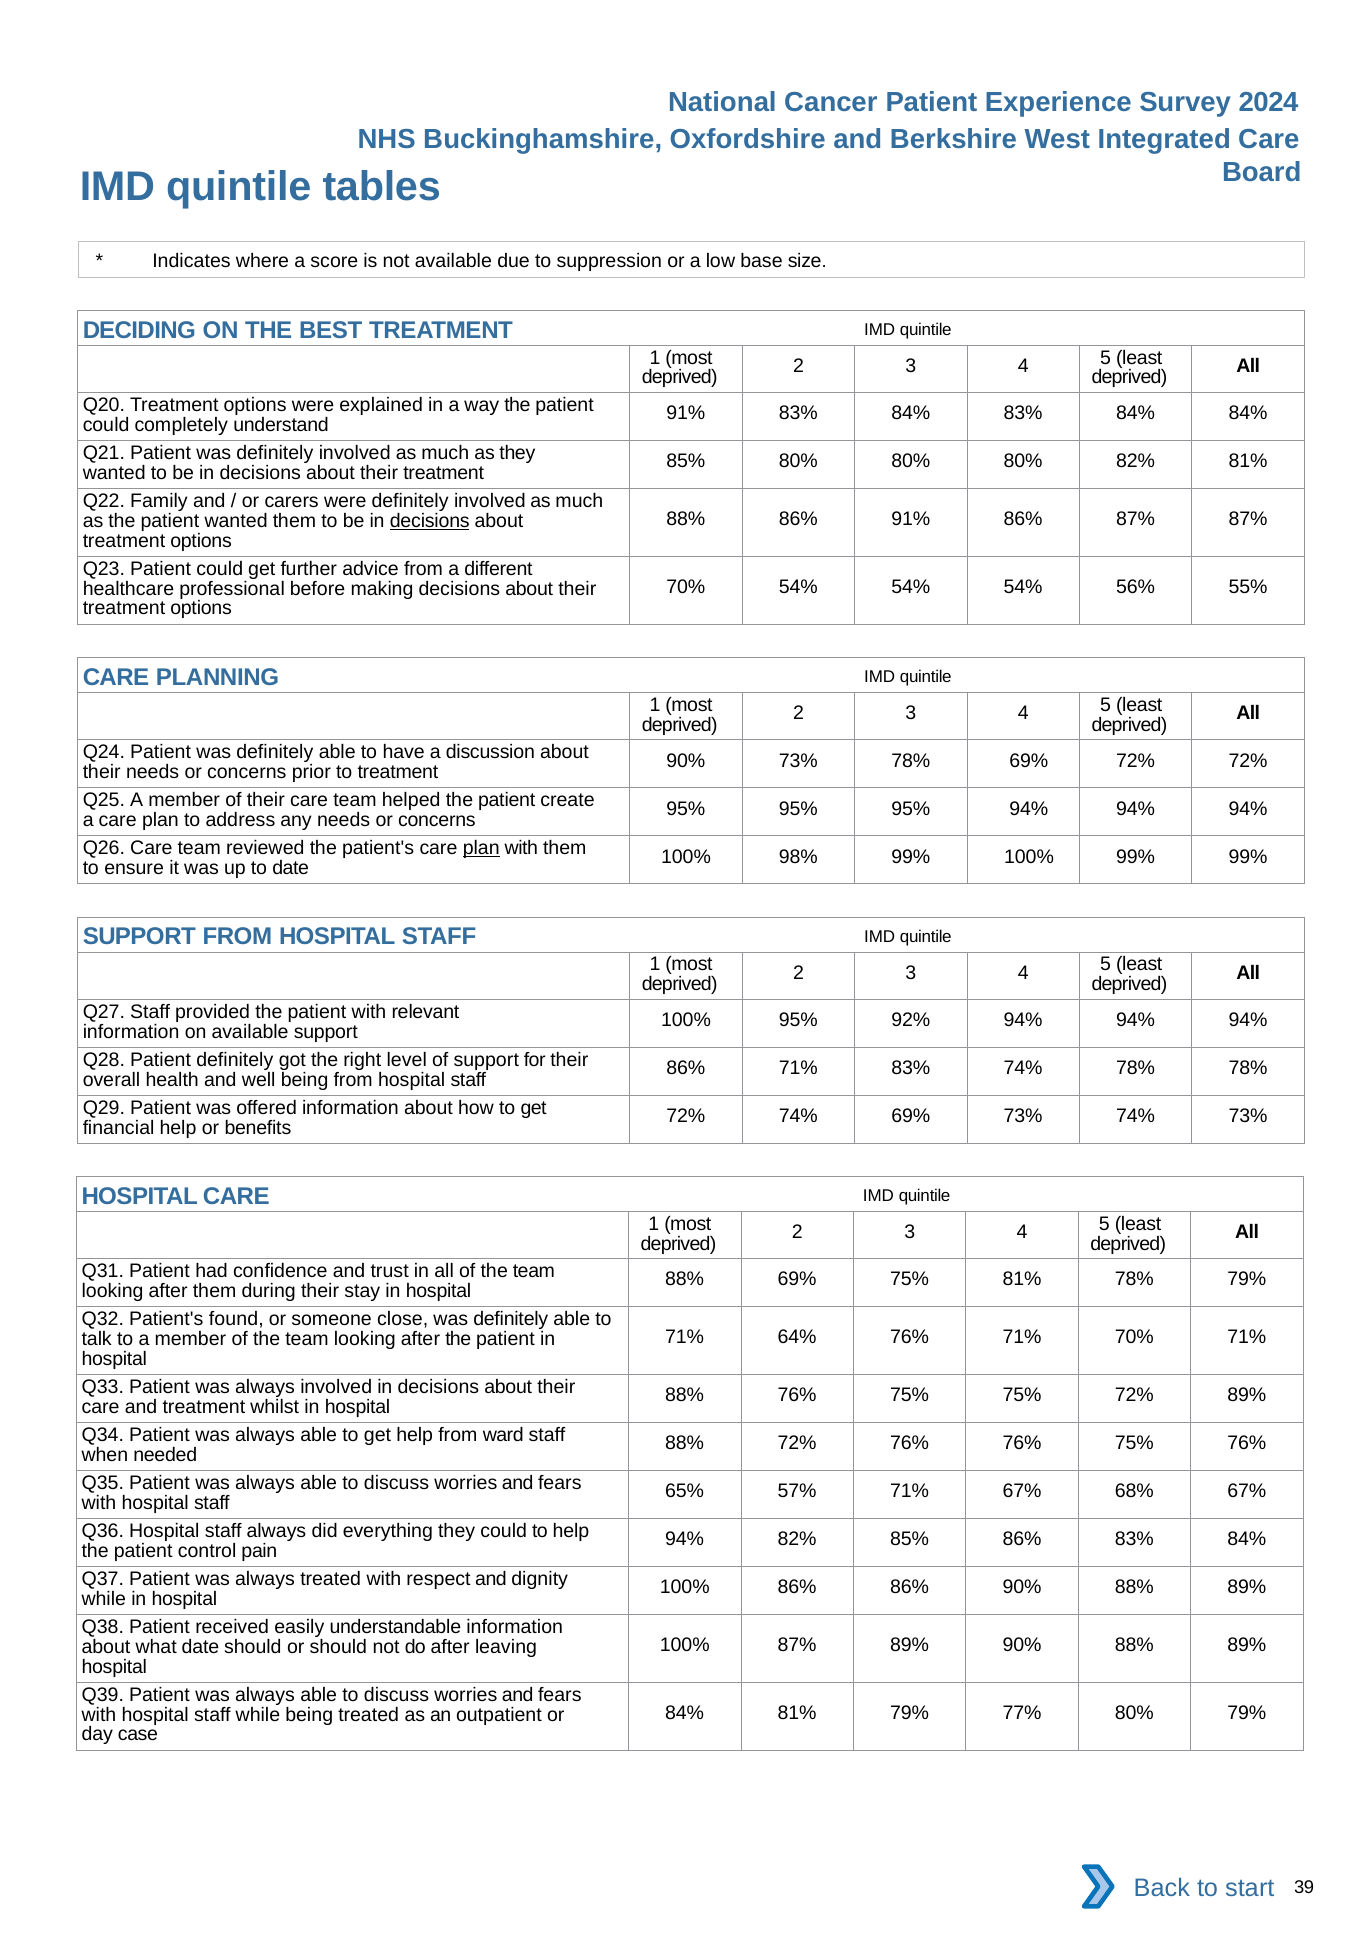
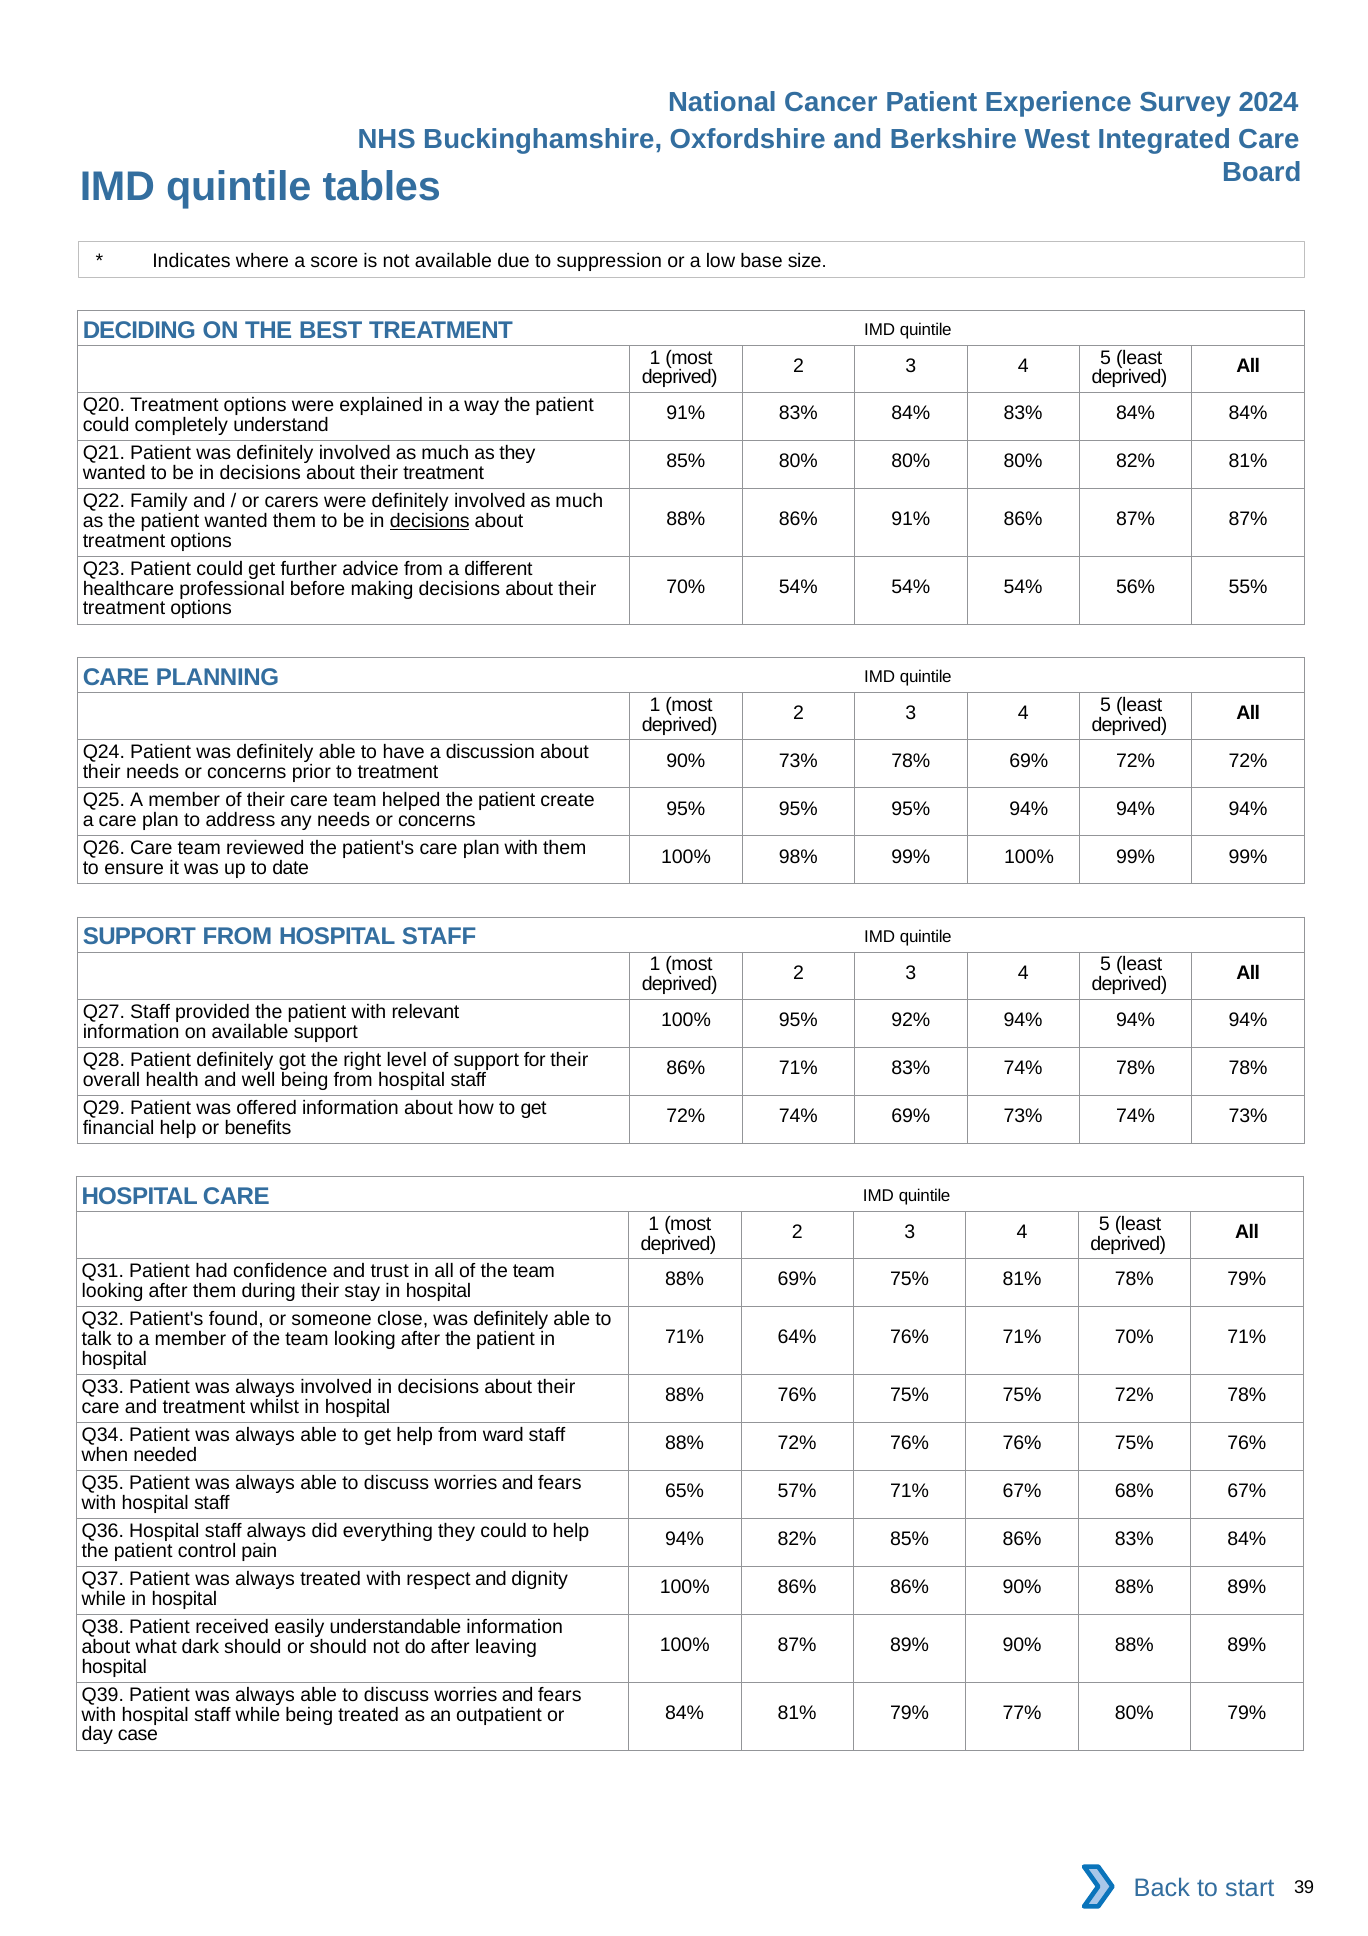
plan at (481, 848) underline: present -> none
72% 89%: 89% -> 78%
what date: date -> dark
